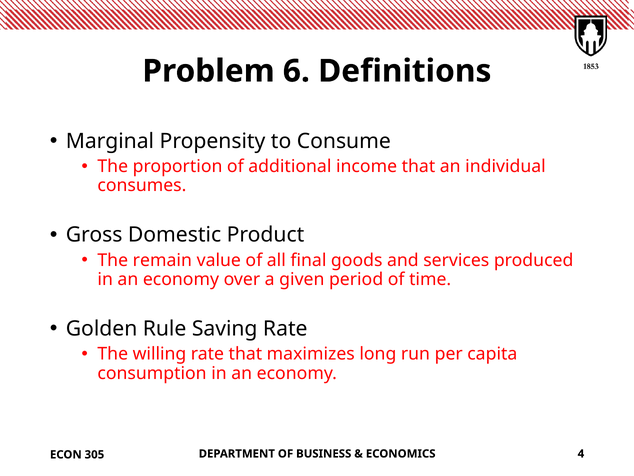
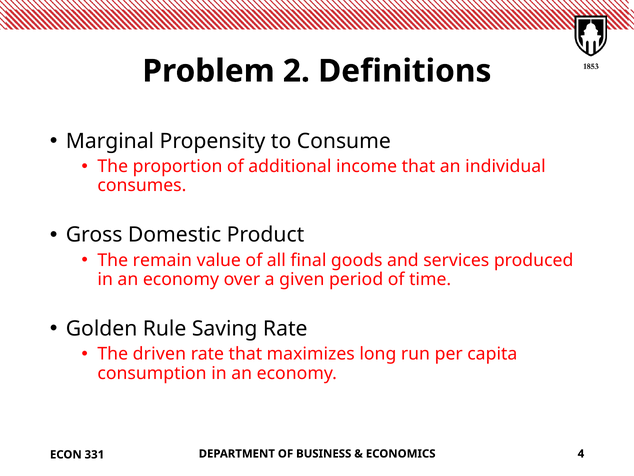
6: 6 -> 2
willing: willing -> driven
305: 305 -> 331
